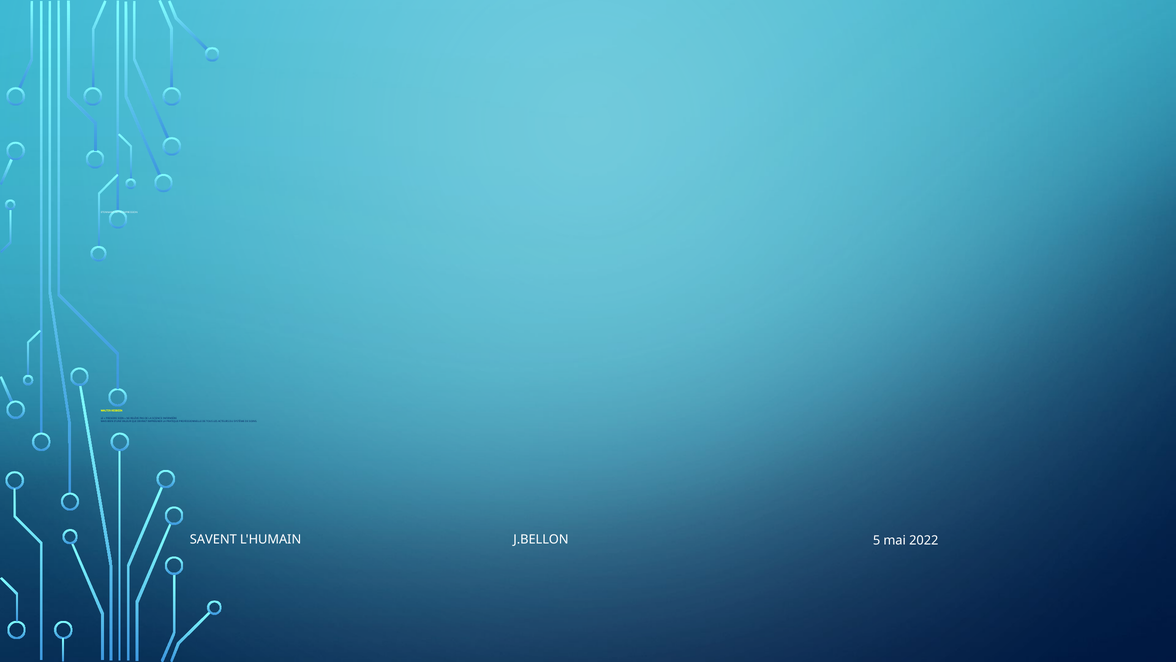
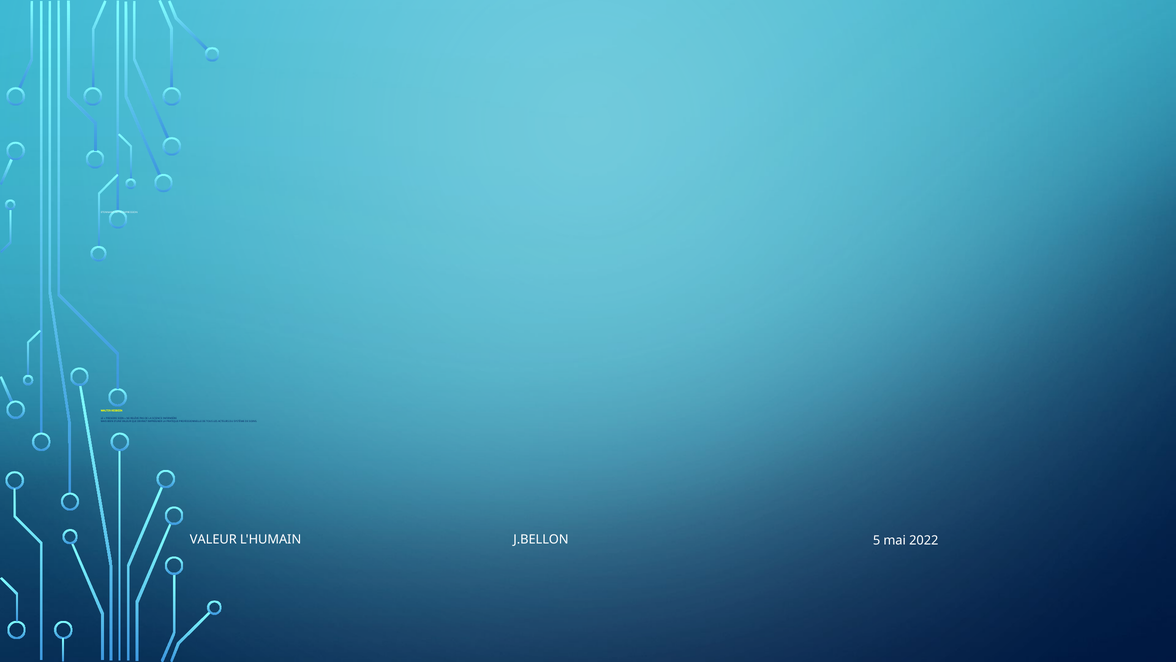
SAVENT at (213, 539): SAVENT -> VALEUR
